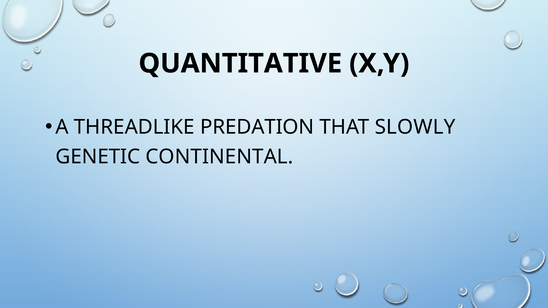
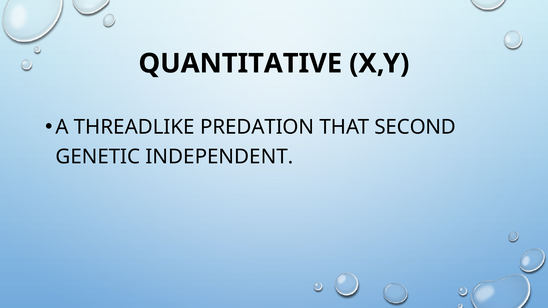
SLOWLY: SLOWLY -> SECOND
CONTINENTAL: CONTINENTAL -> INDEPENDENT
